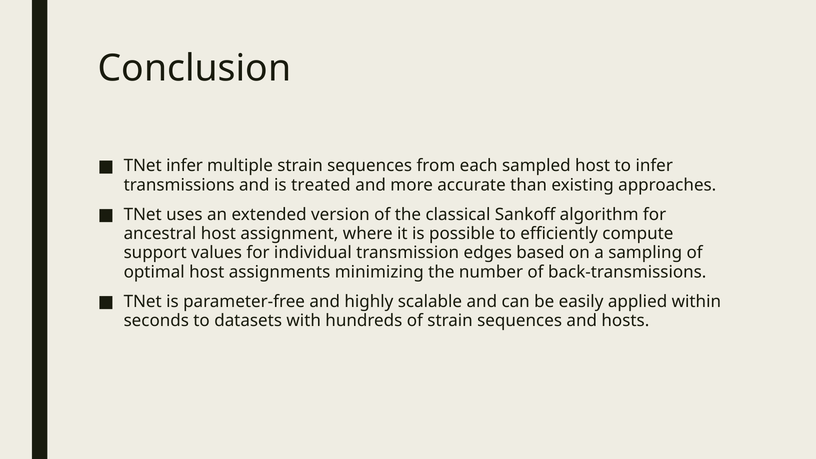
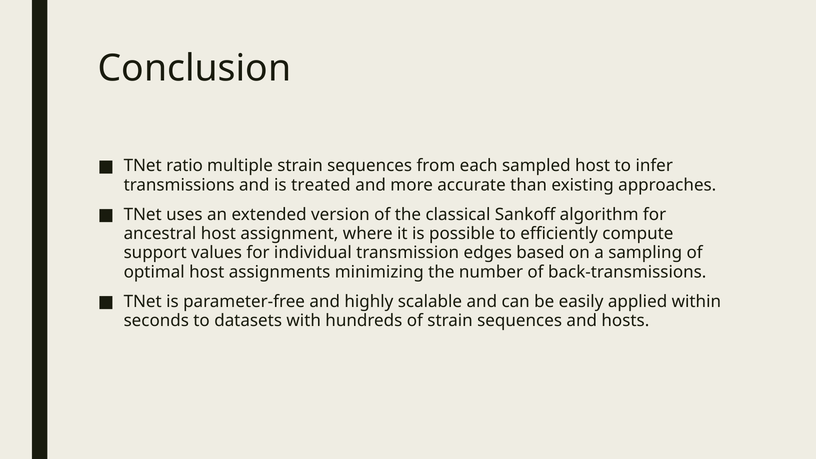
TNet infer: infer -> ratio
